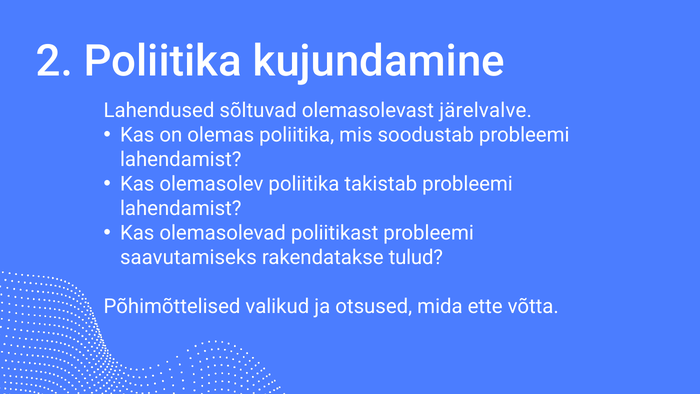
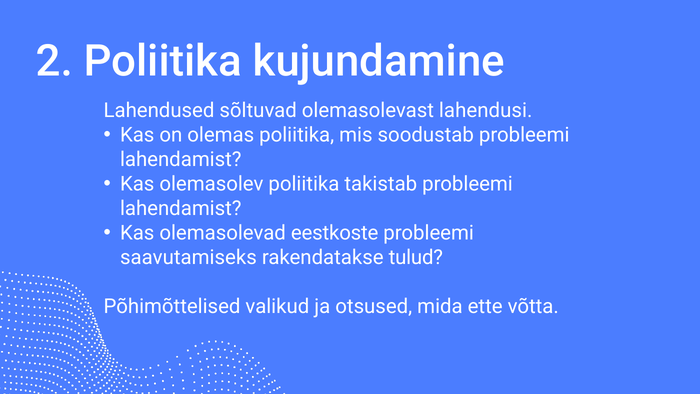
järelvalve: järelvalve -> lahendusi
poliitikast: poliitikast -> eestkoste
